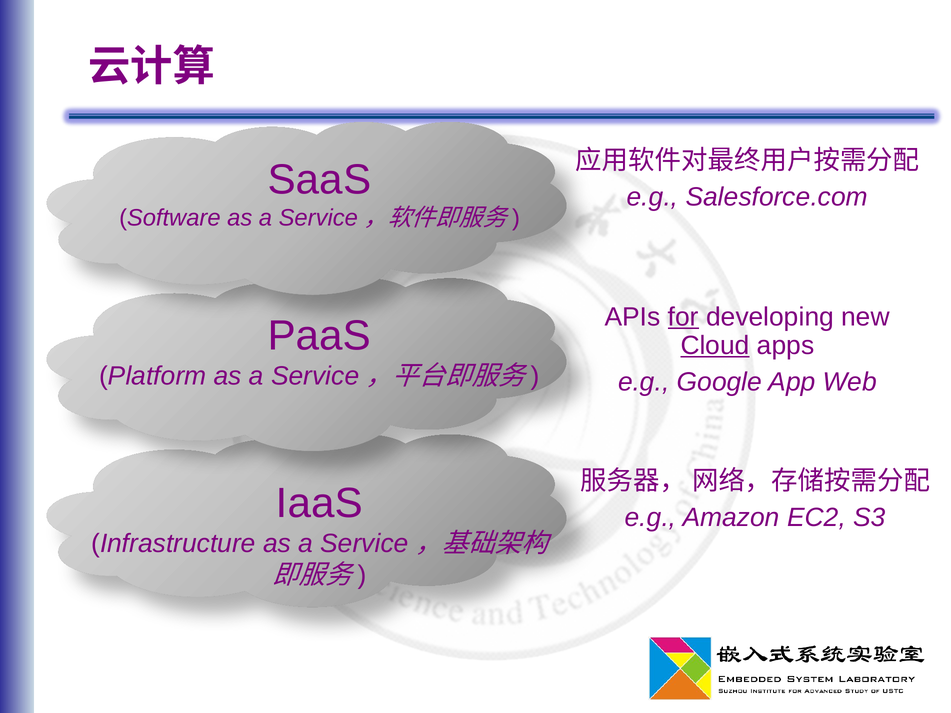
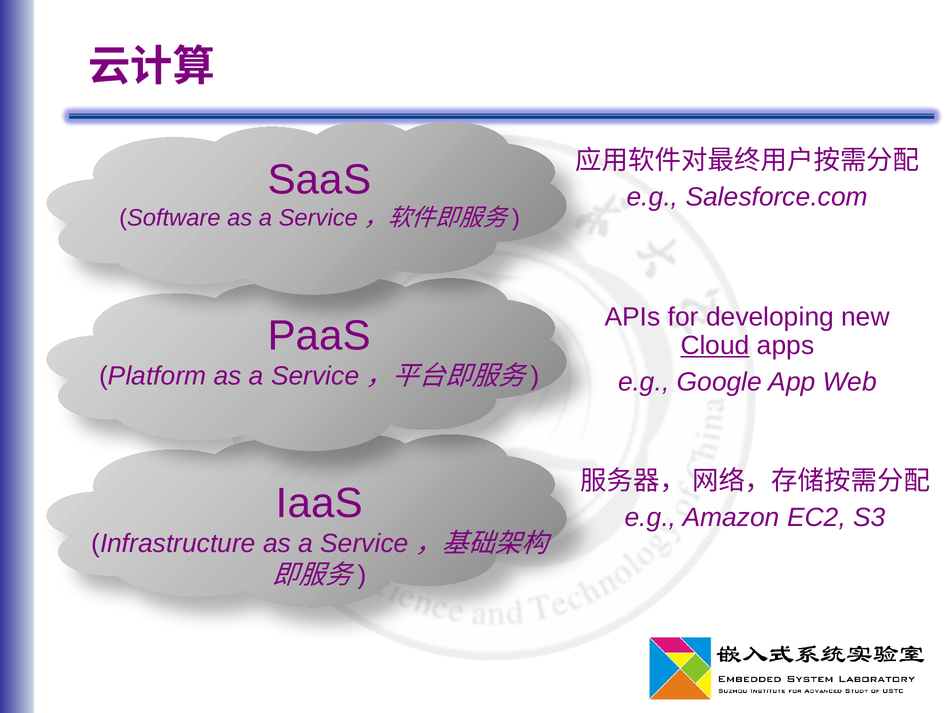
for underline: present -> none
